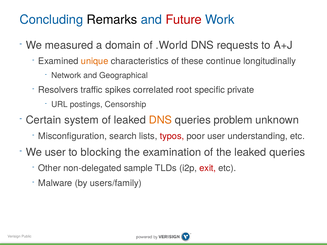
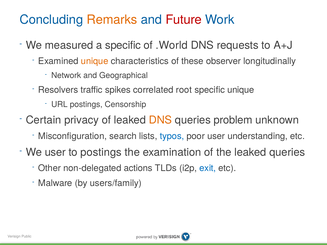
Remarks colour: black -> orange
a domain: domain -> specific
continue: continue -> observer
specific private: private -> unique
system: system -> privacy
typos colour: red -> blue
to blocking: blocking -> postings
sample: sample -> actions
exit colour: red -> blue
